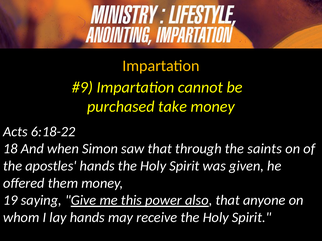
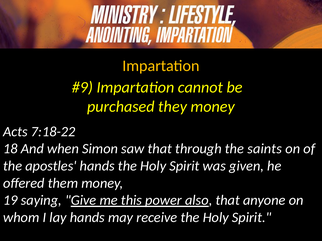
take: take -> they
6:18-22: 6:18-22 -> 7:18-22
